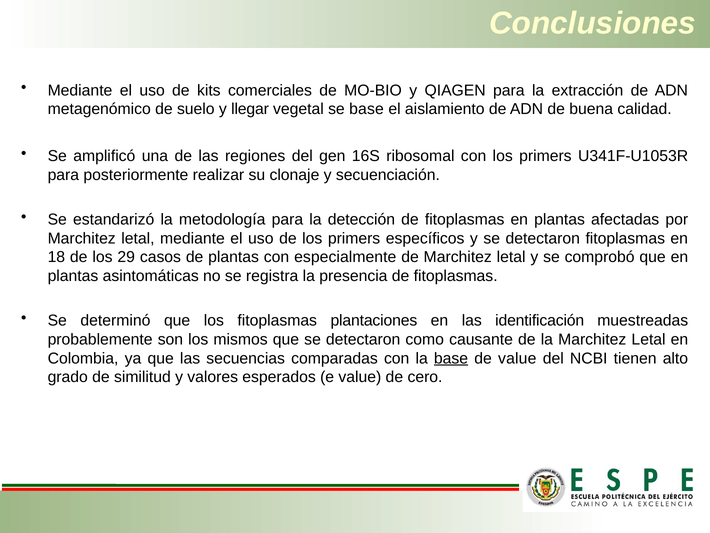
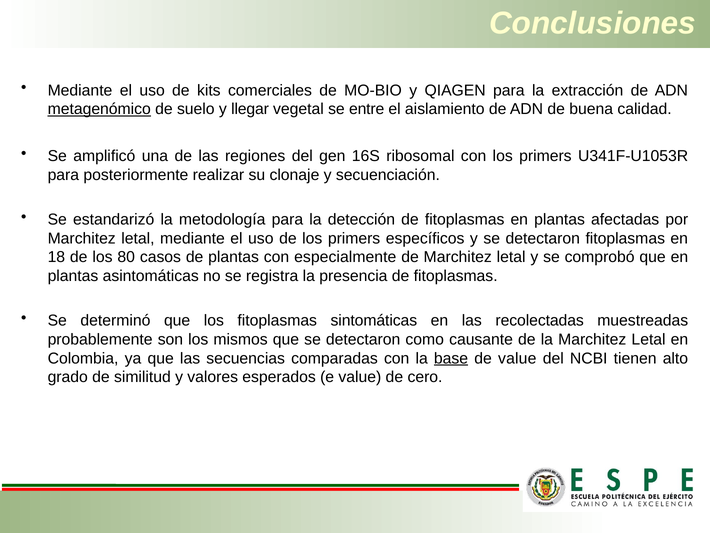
metagenómico underline: none -> present
se base: base -> entre
29: 29 -> 80
plantaciones: plantaciones -> sintomáticas
identificación: identificación -> recolectadas
